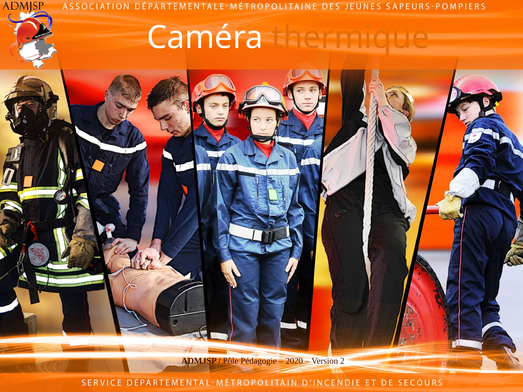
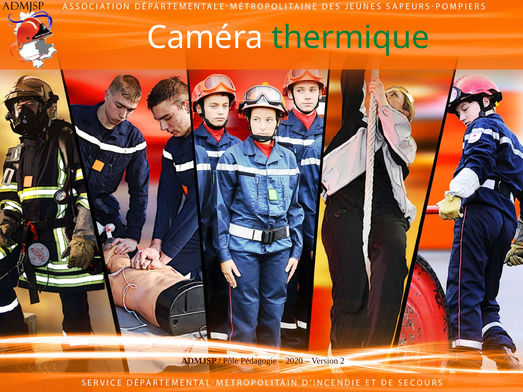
thermique colour: orange -> green
